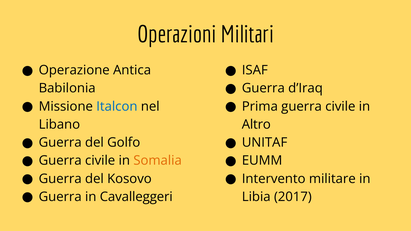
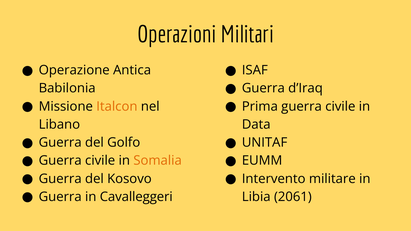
Italcon colour: blue -> orange
Altro: Altro -> Data
2017: 2017 -> 2061
